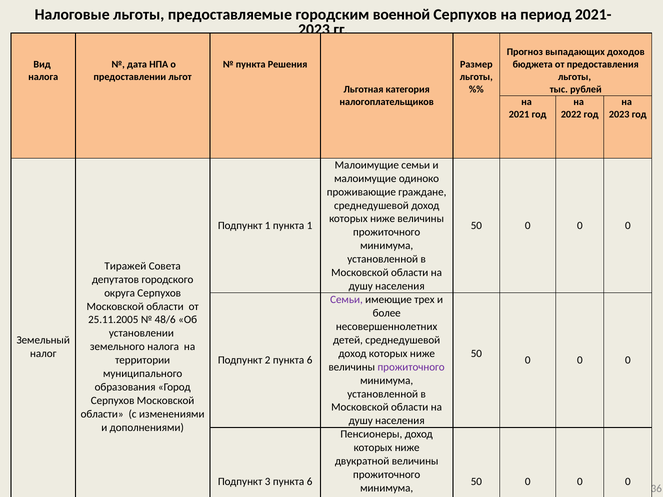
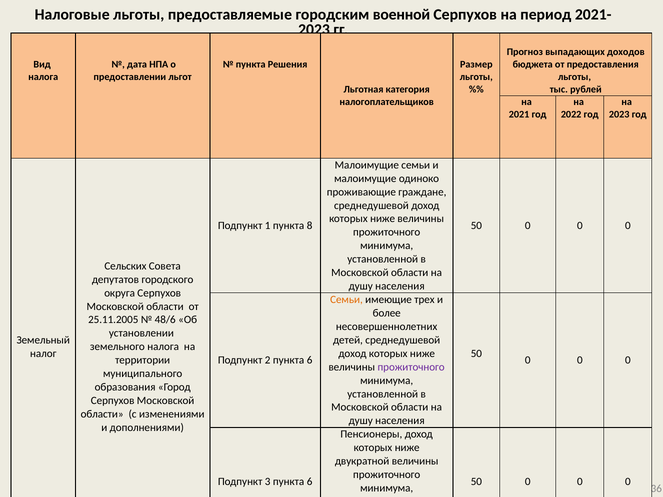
пункта 1: 1 -> 8
Тиражей: Тиражей -> Сельских
Семьи at (346, 300) colour: purple -> orange
